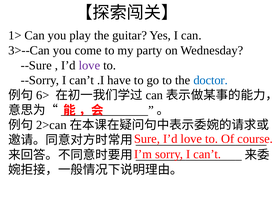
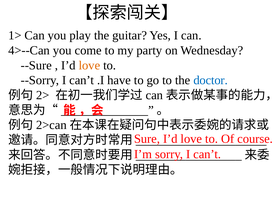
3>--Can: 3>--Can -> 4>--Can
love at (89, 65) colour: purple -> orange
6>: 6> -> 2>
